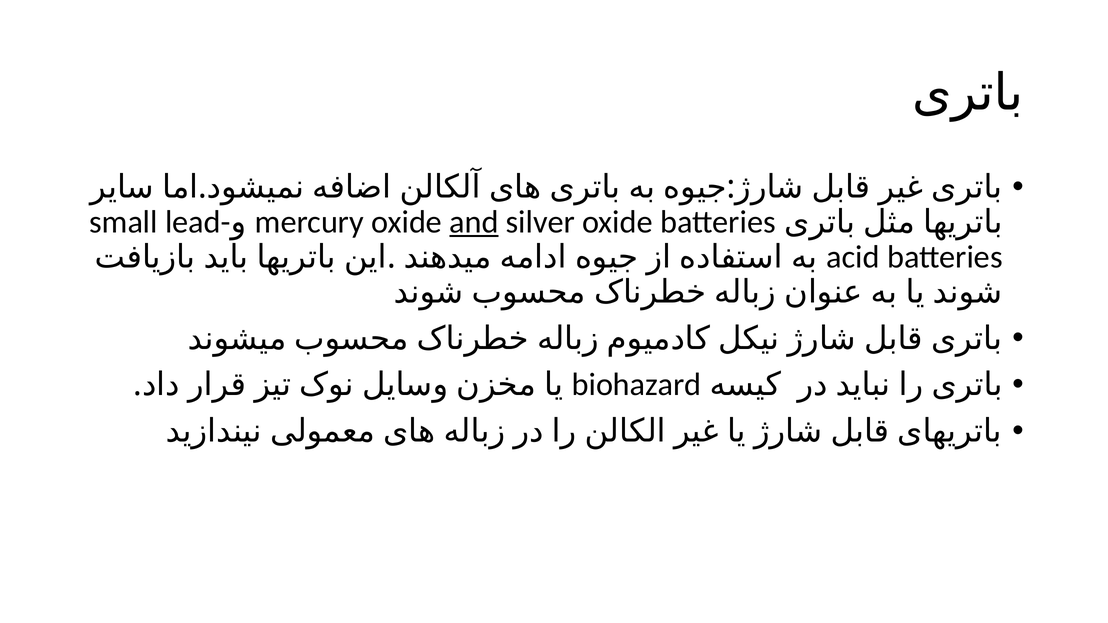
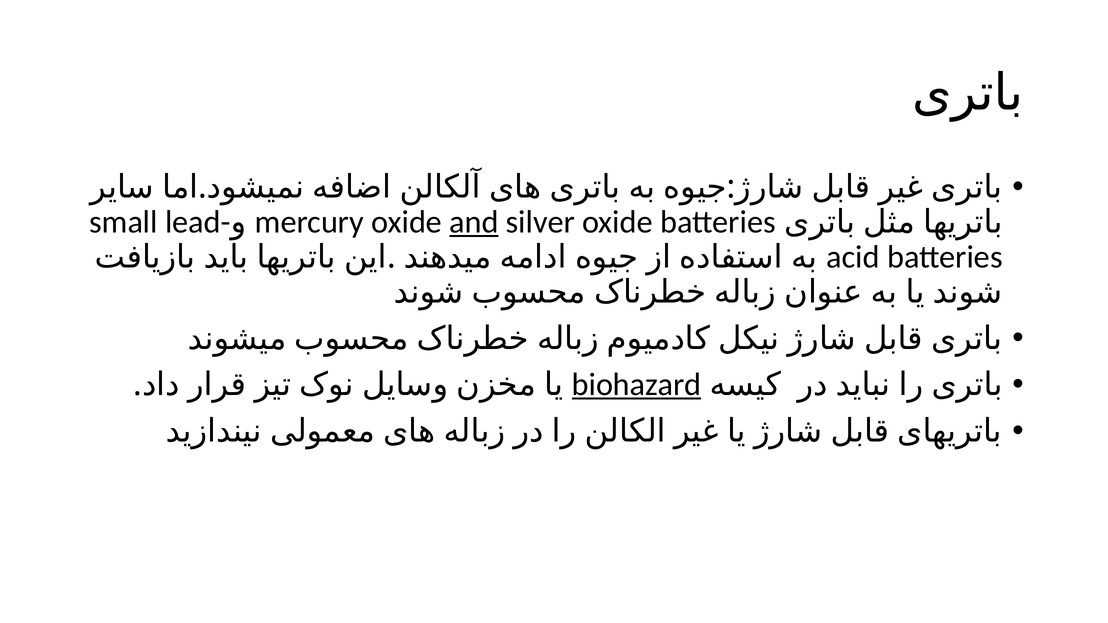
biohazard underline: none -> present
